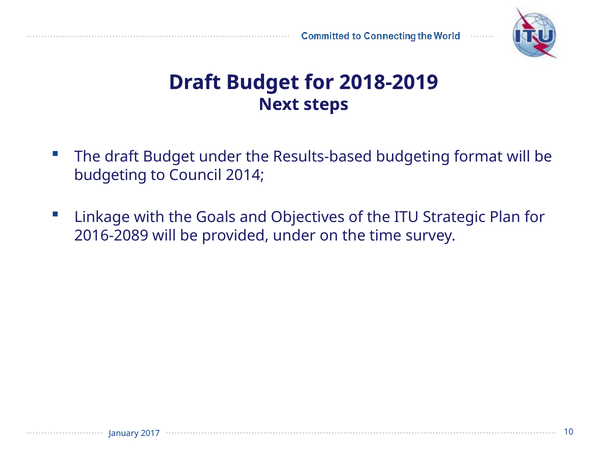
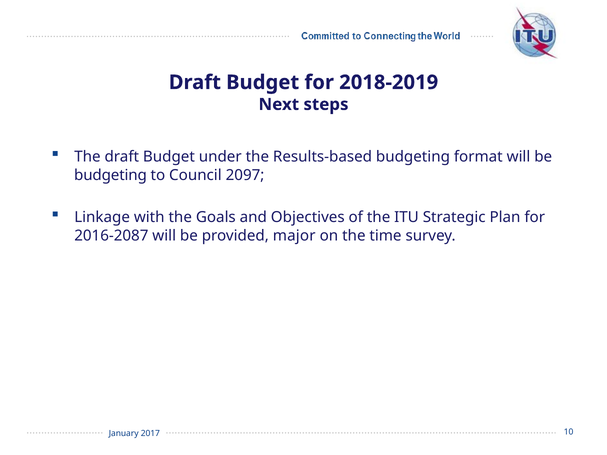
2014: 2014 -> 2097
2016-2089: 2016-2089 -> 2016-2087
provided under: under -> major
